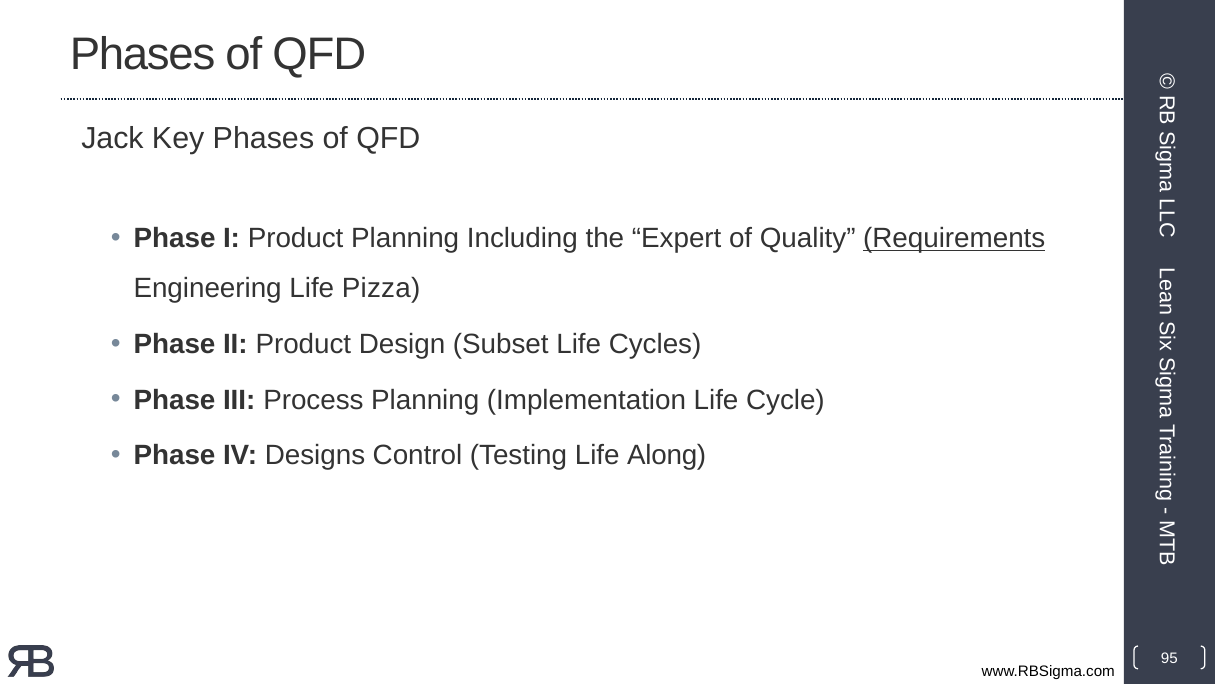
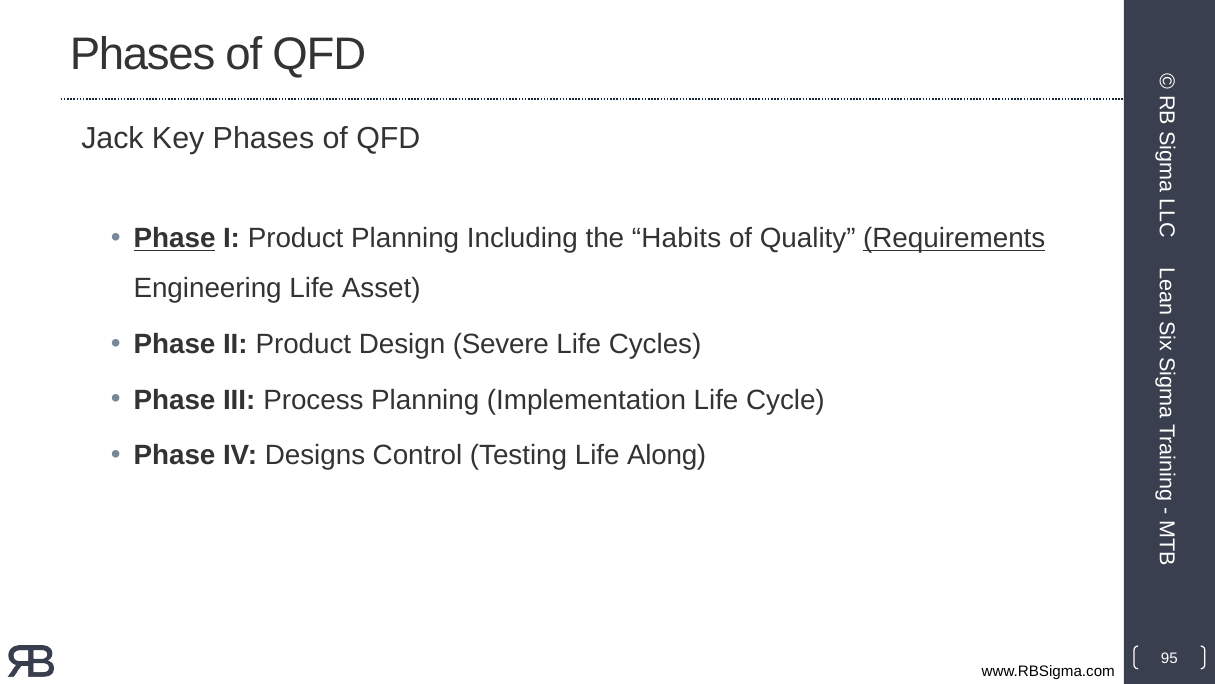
Phase at (175, 238) underline: none -> present
Expert: Expert -> Habits
Pizza: Pizza -> Asset
Subset: Subset -> Severe
